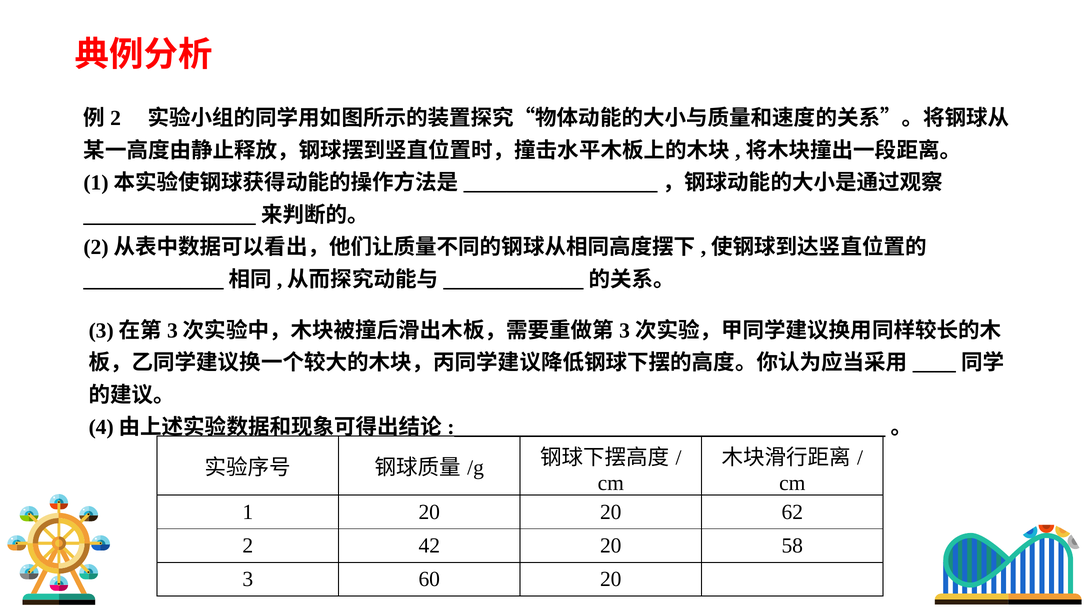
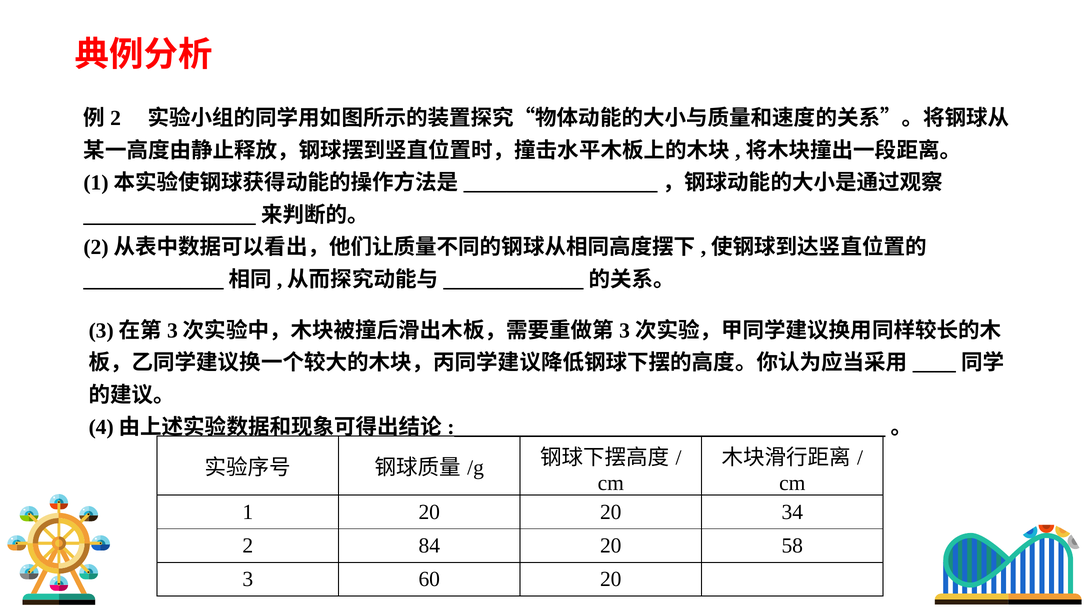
62: 62 -> 34
42: 42 -> 84
